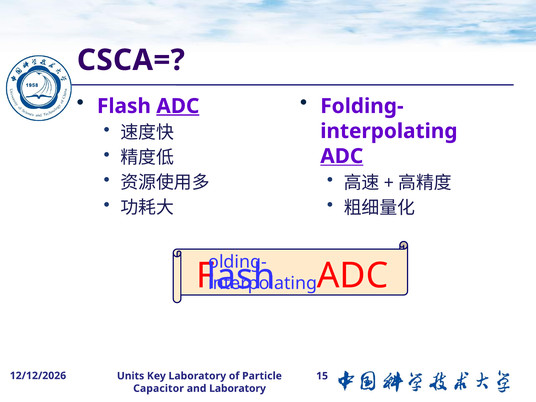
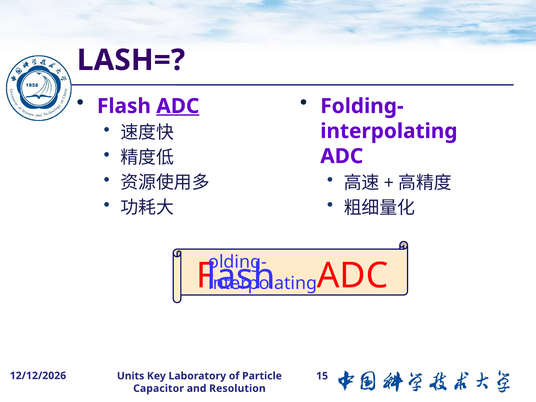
CSCA=: CSCA= -> LASH=
ADC at (342, 156) underline: present -> none
and Laboratory: Laboratory -> Resolution
